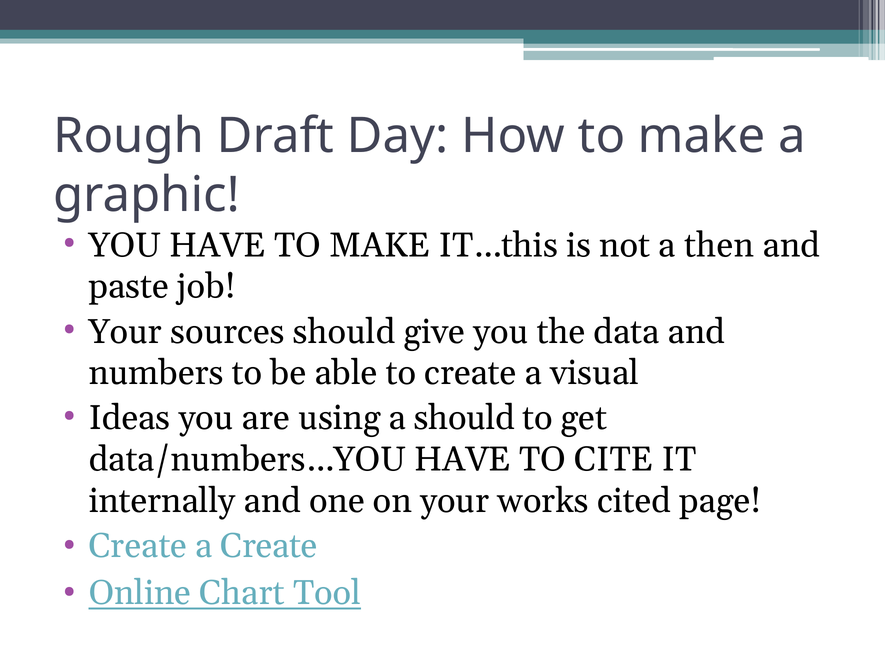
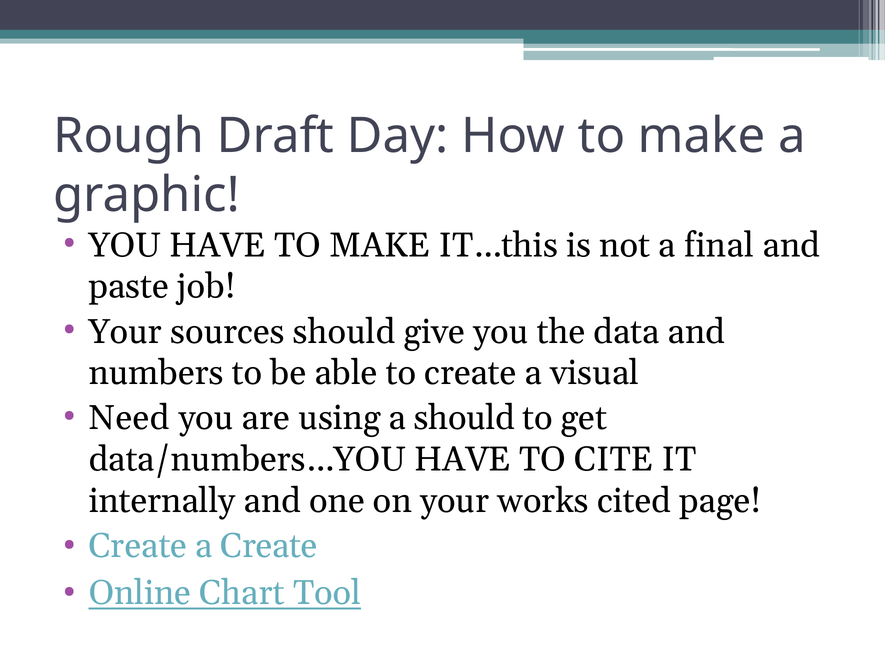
then: then -> final
Ideas: Ideas -> Need
